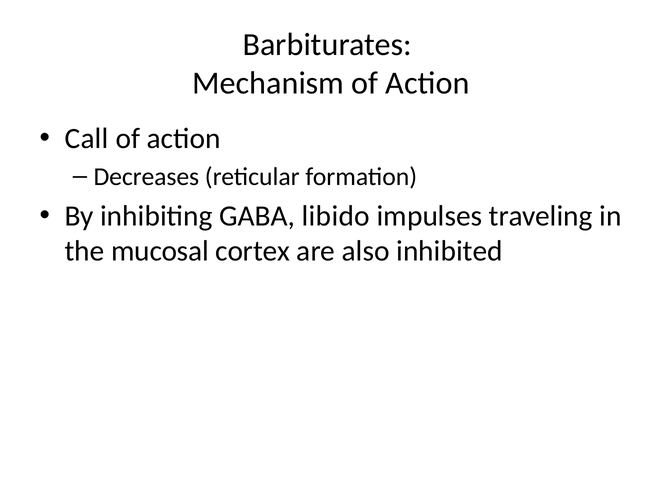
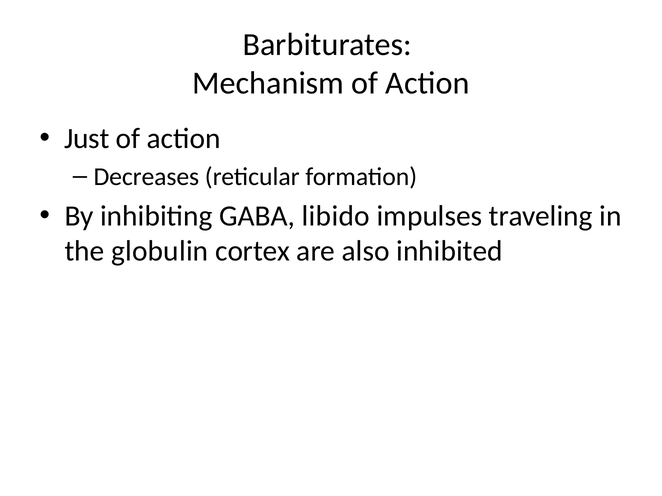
Call: Call -> Just
mucosal: mucosal -> globulin
